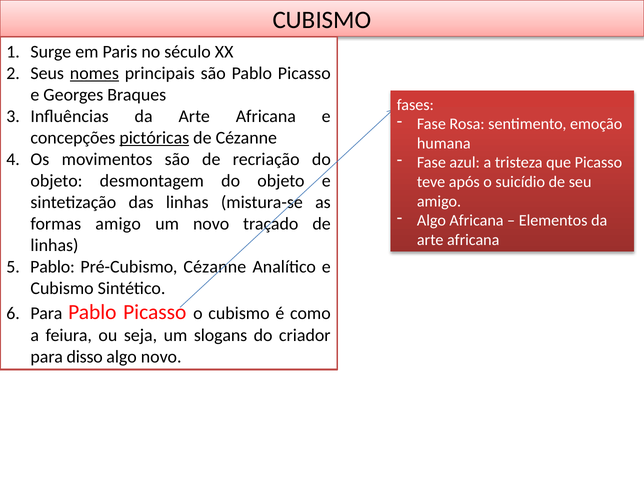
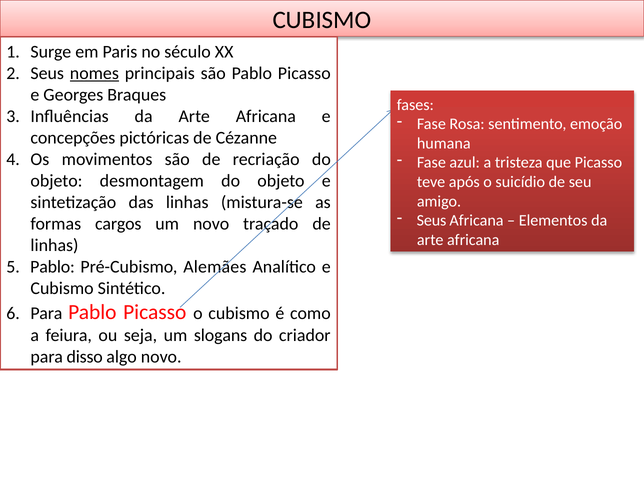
pictóricas underline: present -> none
Algo at (431, 221): Algo -> Seus
formas amigo: amigo -> cargos
Pré-Cubismo Cézanne: Cézanne -> Alemães
